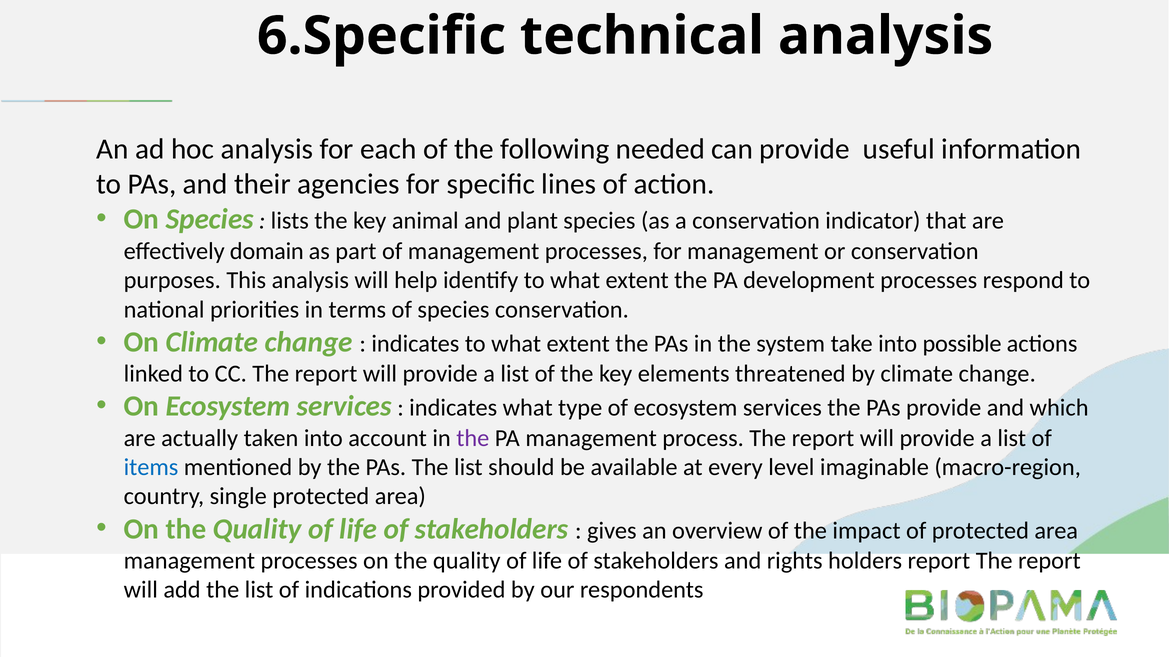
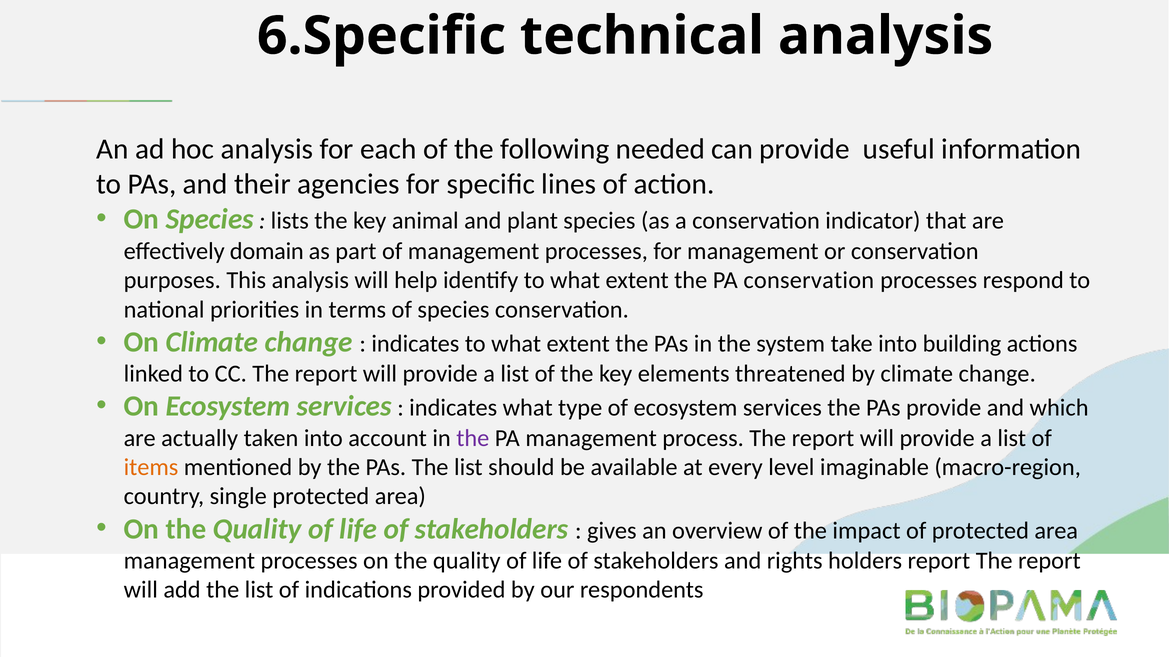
PA development: development -> conservation
possible: possible -> building
items colour: blue -> orange
